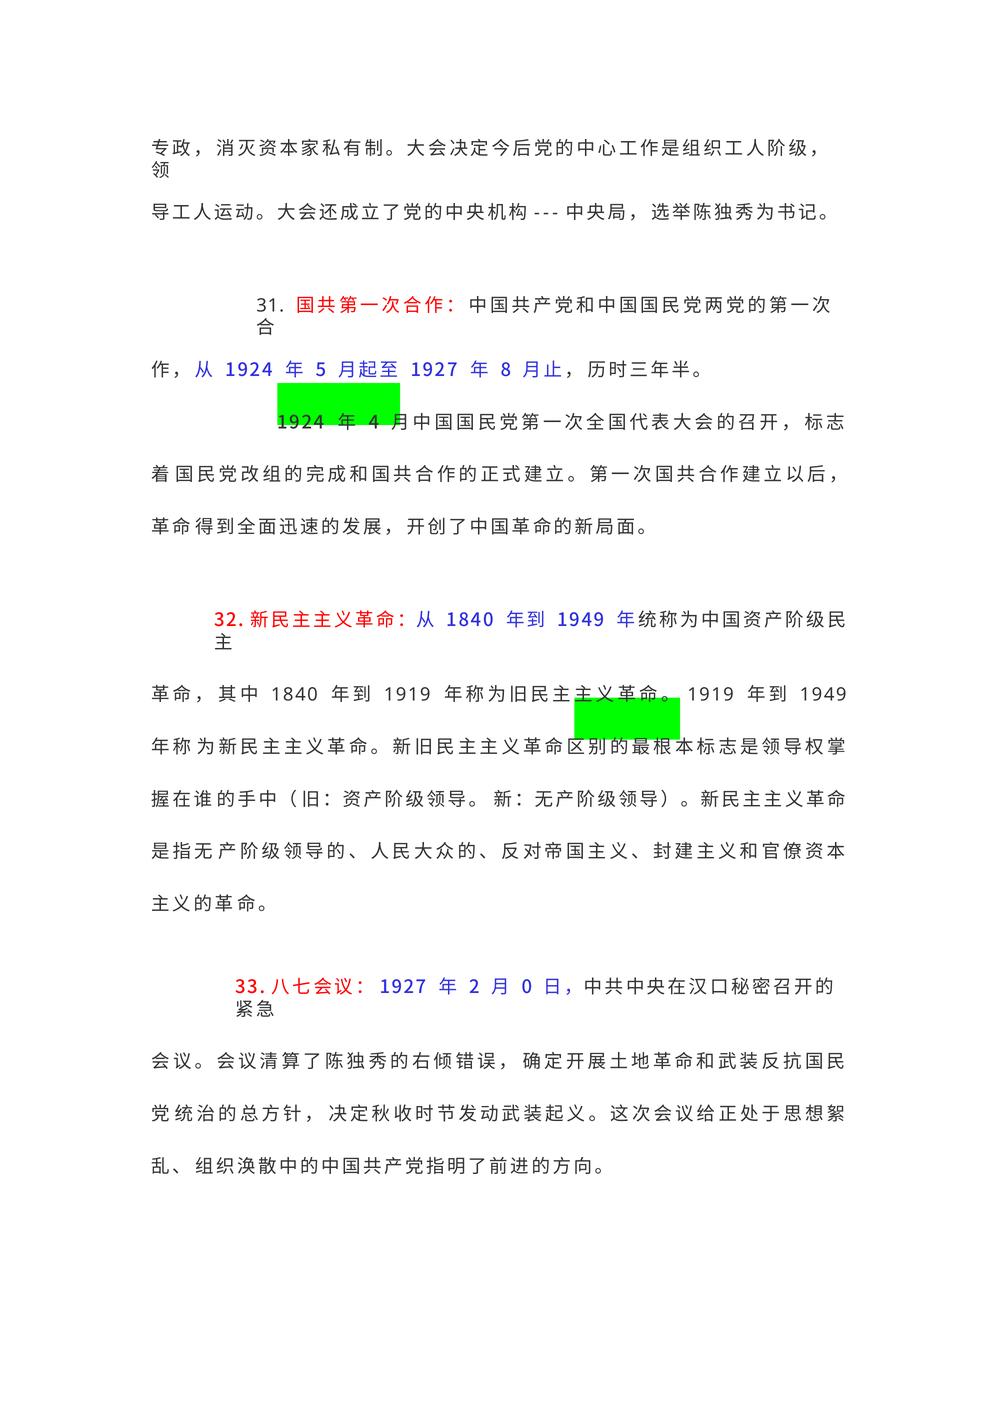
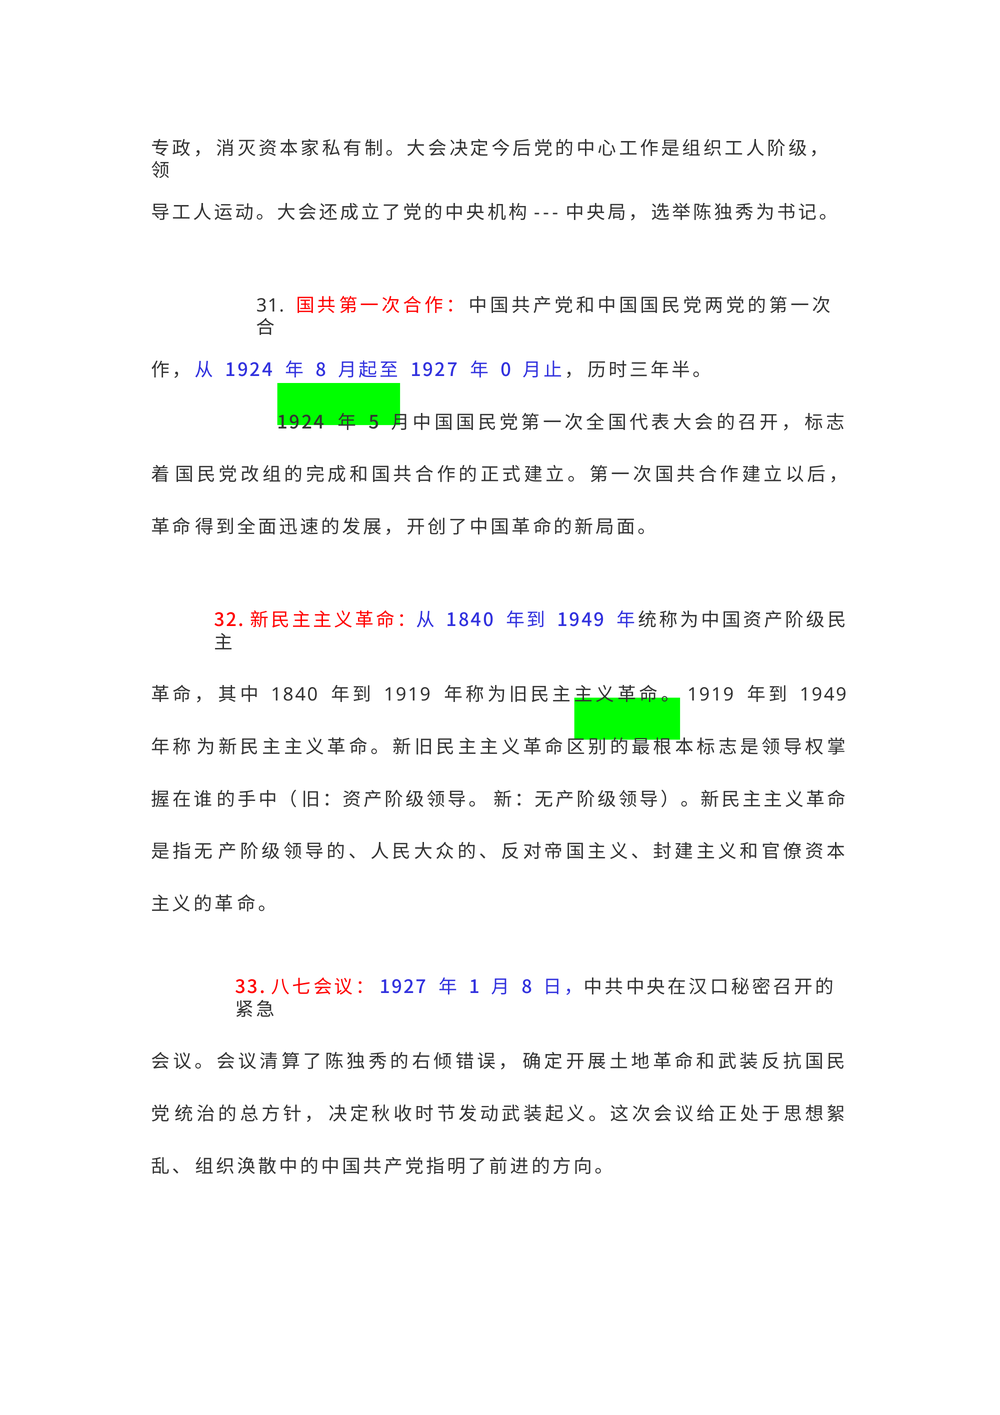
5 at (321, 370): 5 -> 8
8: 8 -> 0
4: 4 -> 5
2: 2 -> 1
0 at (527, 987): 0 -> 8
